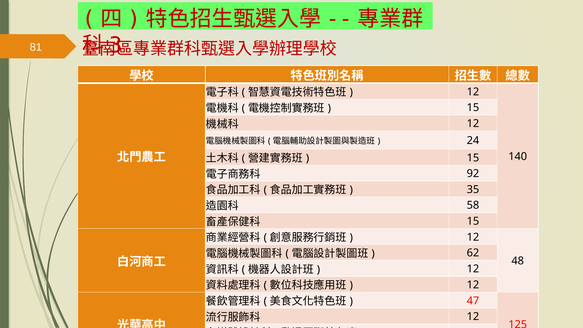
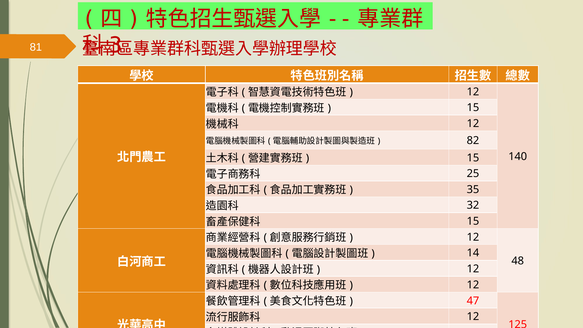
24: 24 -> 82
92: 92 -> 25
58: 58 -> 32
62: 62 -> 14
